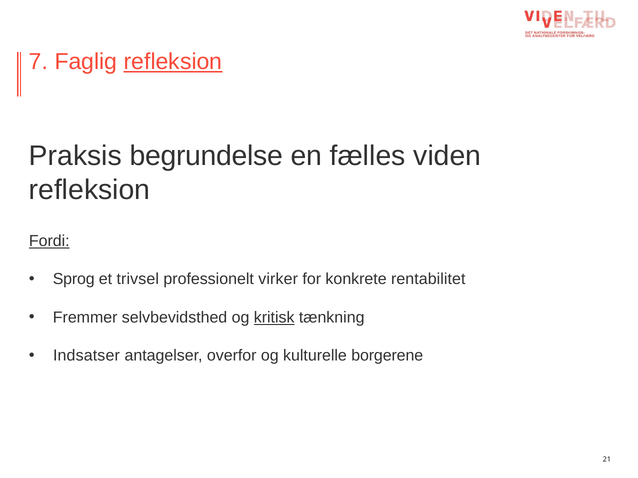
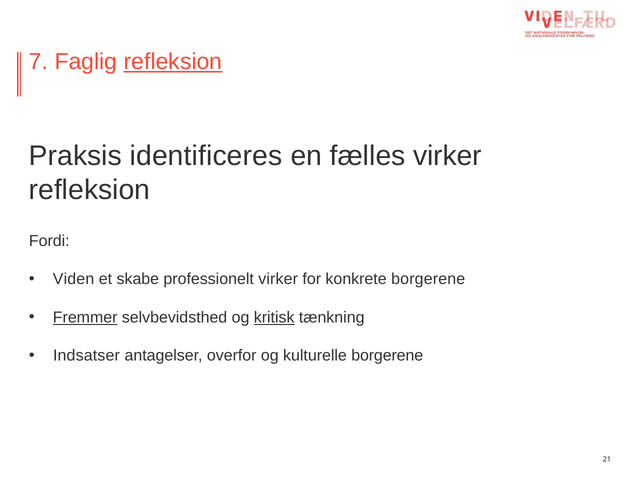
begrundelse: begrundelse -> identificeres
fælles viden: viden -> virker
Fordi underline: present -> none
Sprog: Sprog -> Viden
trivsel: trivsel -> skabe
konkrete rentabilitet: rentabilitet -> borgerene
Fremmer underline: none -> present
